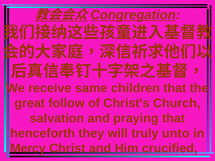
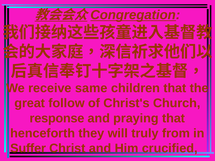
salvation: salvation -> response
unto: unto -> from
Mercy: Mercy -> Suffer
